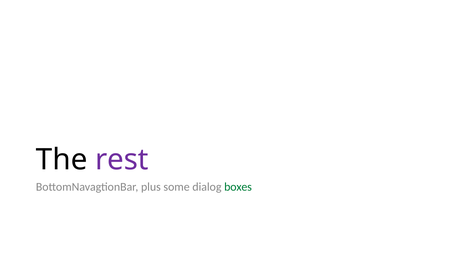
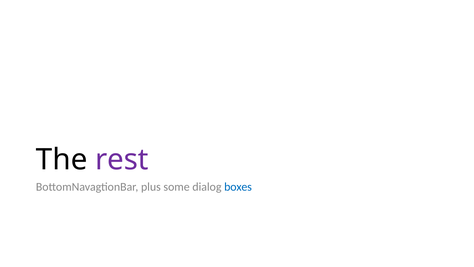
boxes colour: green -> blue
